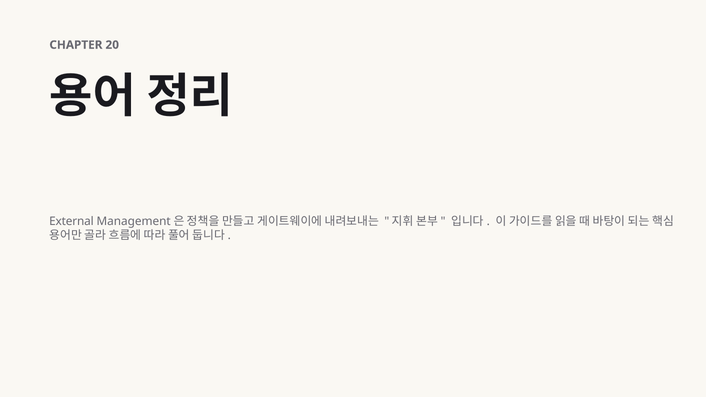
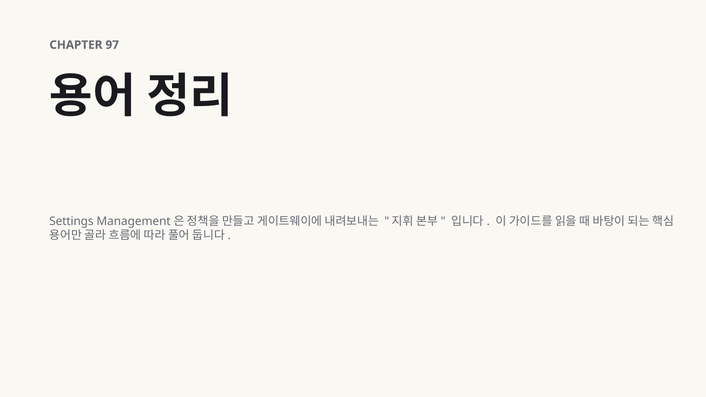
20: 20 -> 97
External: External -> Settings
